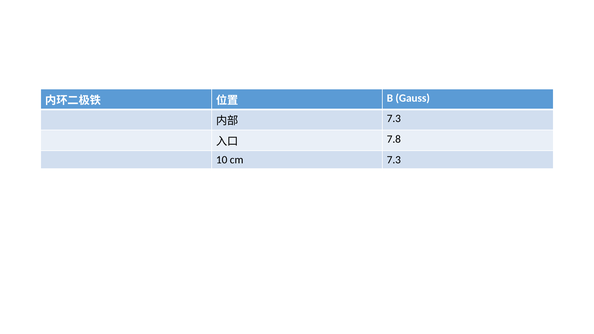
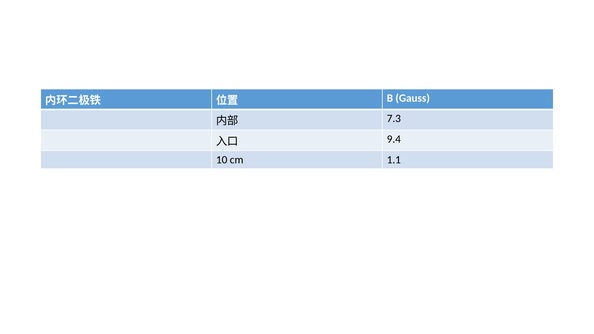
7.8: 7.8 -> 9.4
cm 7.3: 7.3 -> 1.1
